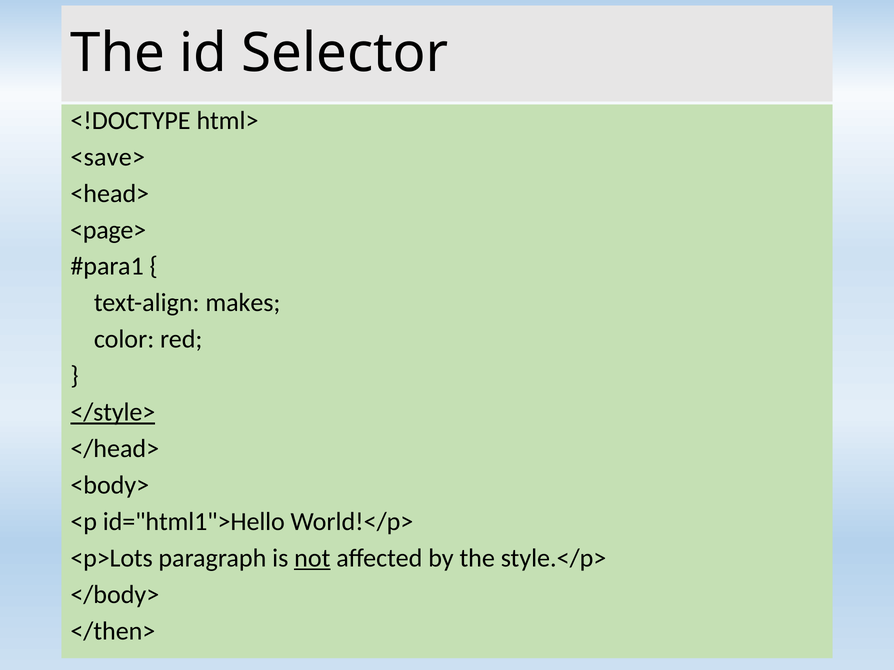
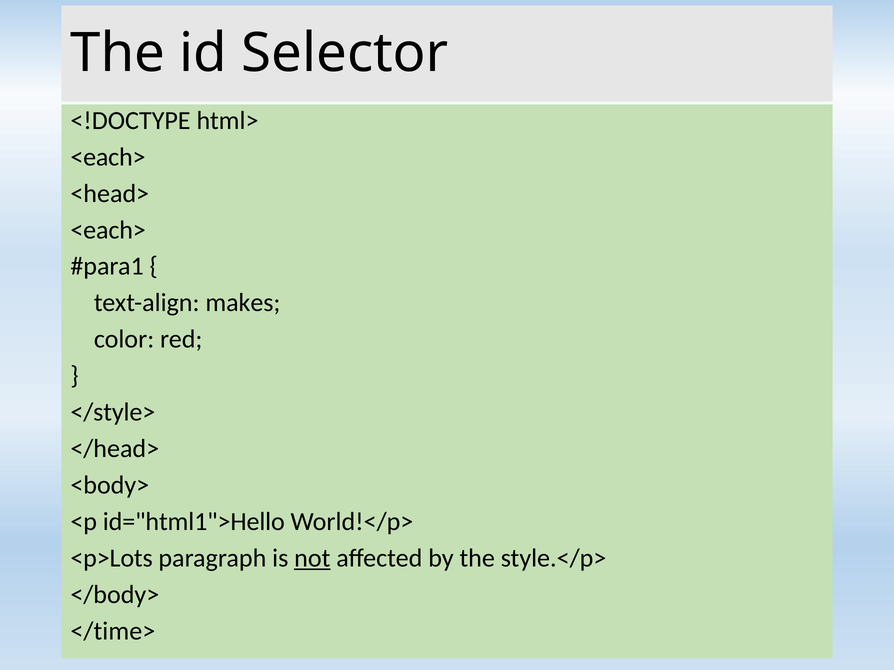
<save> at (108, 157): <save> -> <each>
<page> at (108, 230): <page> -> <each>
</style> underline: present -> none
</then>: </then> -> </time>
